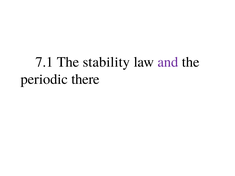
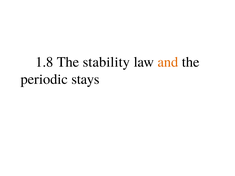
7.1: 7.1 -> 1.8
and colour: purple -> orange
there: there -> stays
